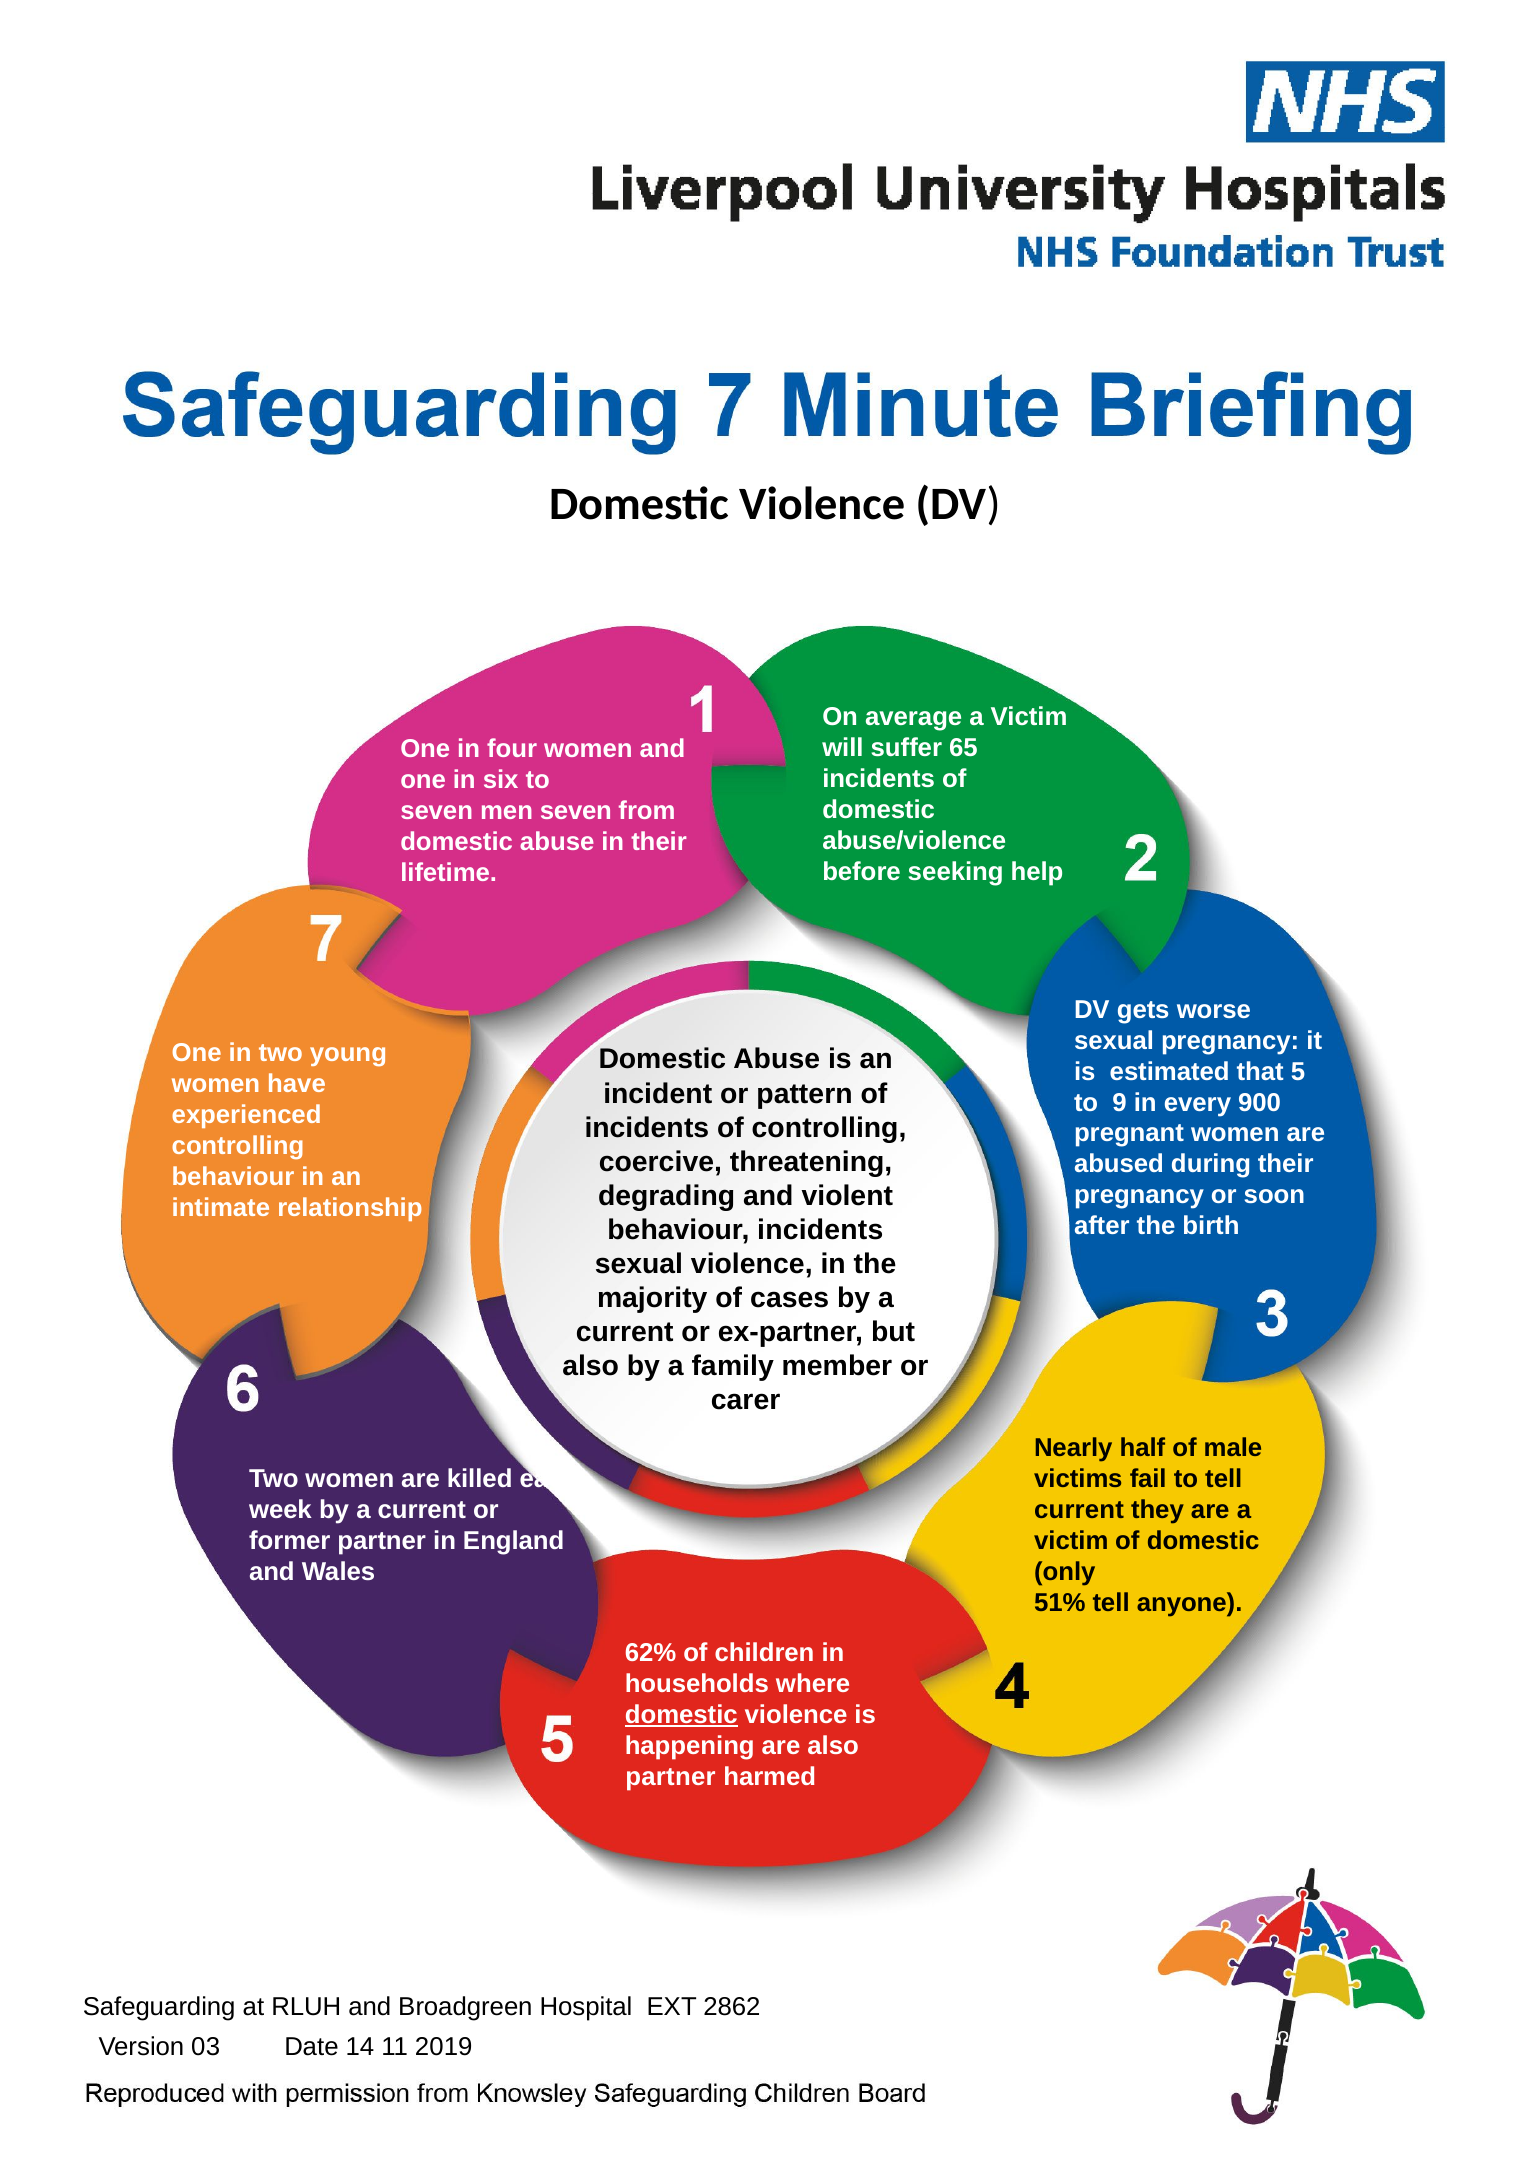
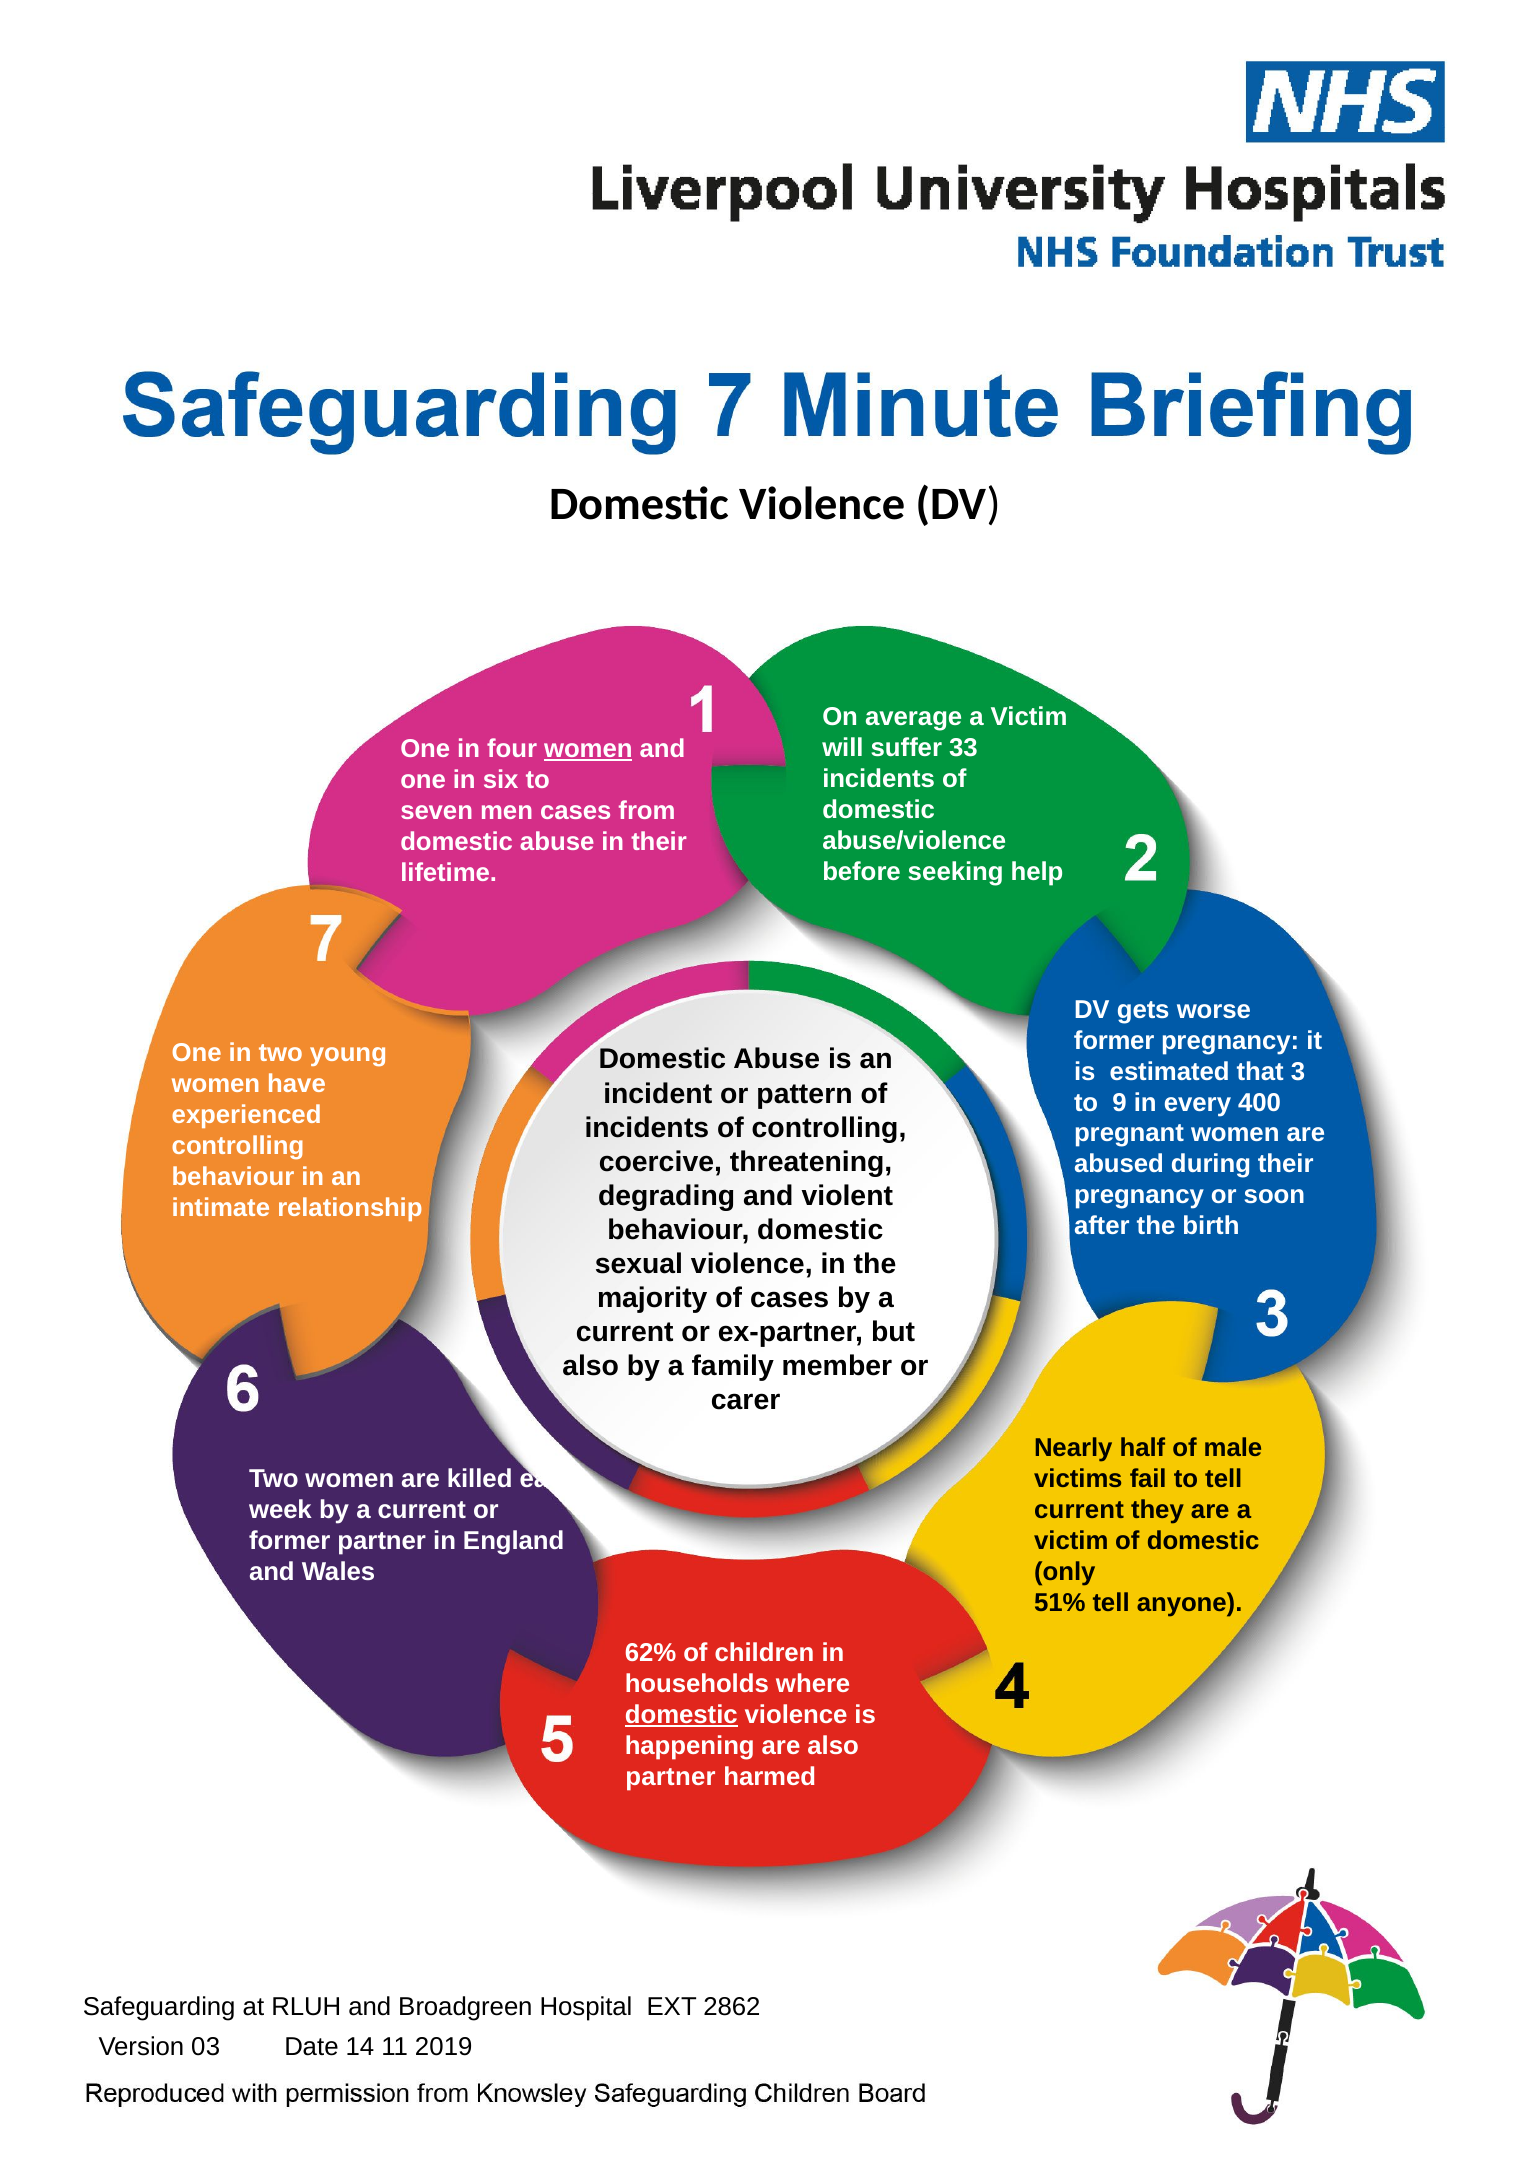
65: 65 -> 33
women at (588, 749) underline: none -> present
men seven: seven -> cases
sexual at (1114, 1040): sexual -> former
5: 5 -> 3
900: 900 -> 400
behaviour incidents: incidents -> domestic
